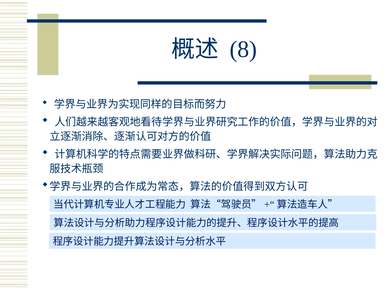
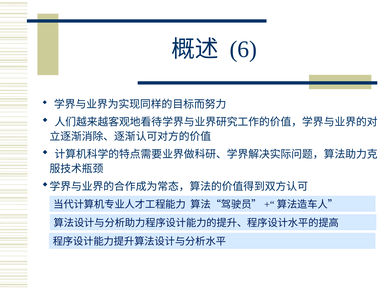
8: 8 -> 6
